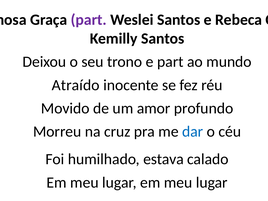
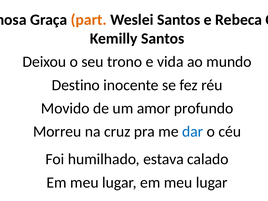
part at (89, 20) colour: purple -> orange
e part: part -> vida
Atraído: Atraído -> Destino
